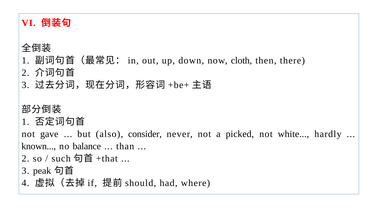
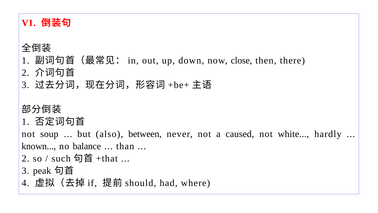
cloth: cloth -> close
gave: gave -> soup
consider: consider -> between
picked: picked -> caused
